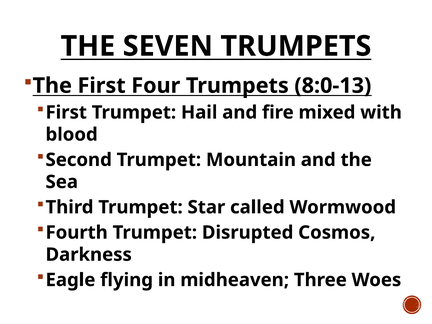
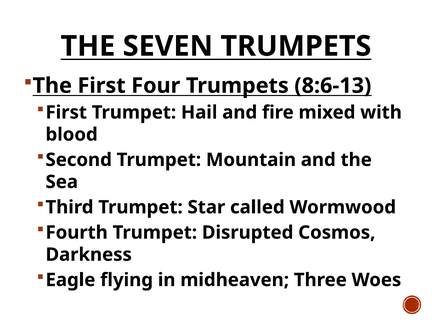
8:0-13: 8:0-13 -> 8:6-13
